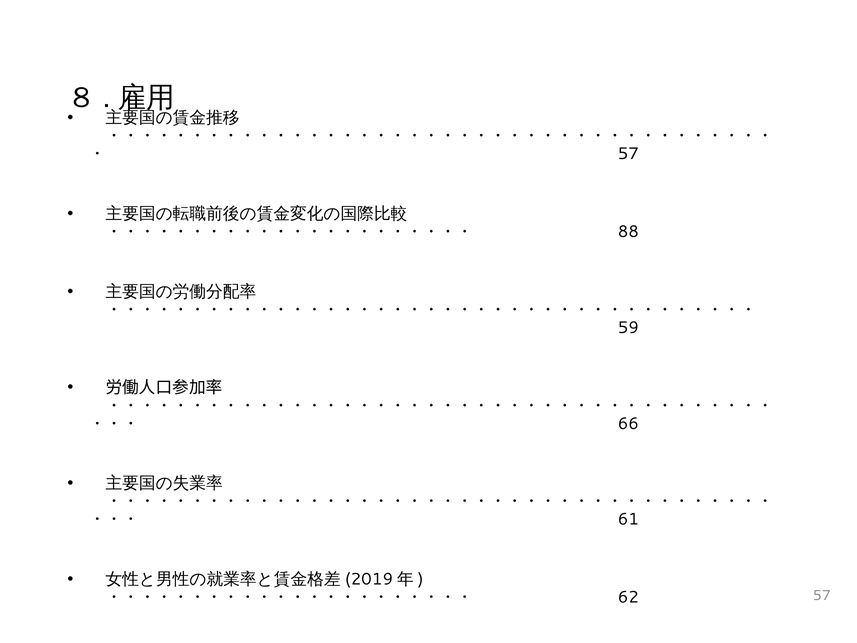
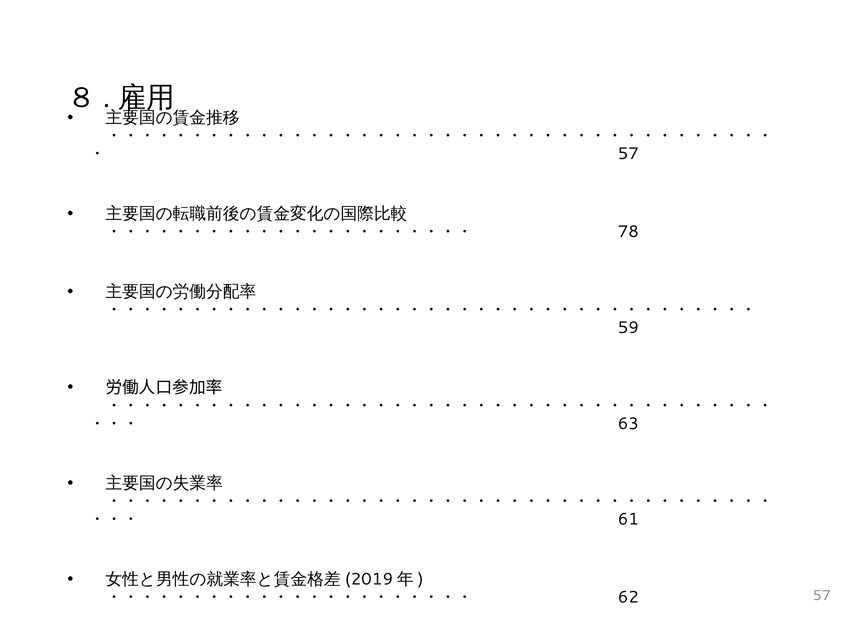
88: 88 -> 78
66: 66 -> 63
